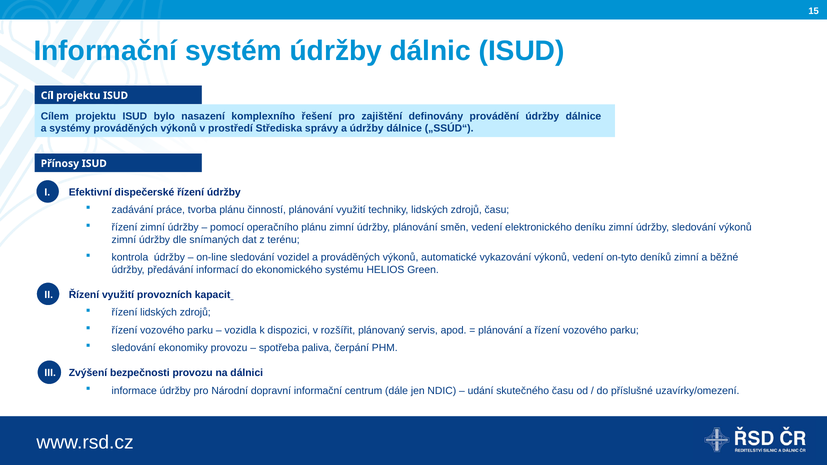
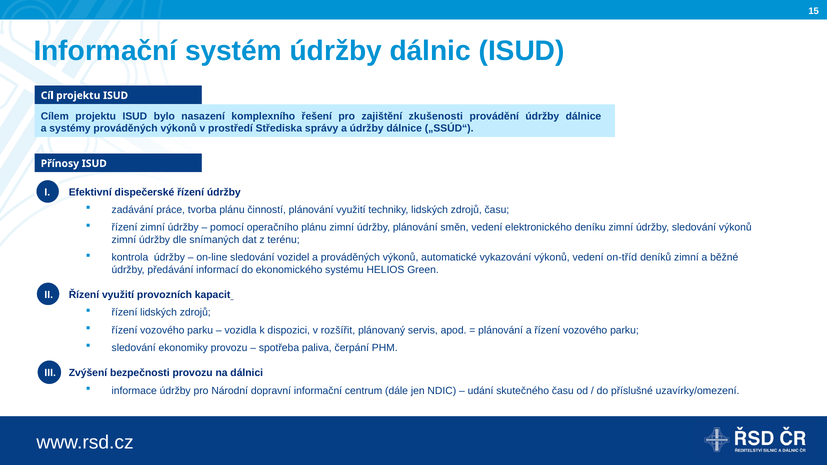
definovány: definovány -> zkušenosti
on-tyto: on-tyto -> on-tříd
